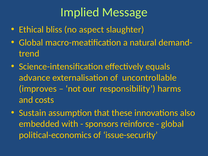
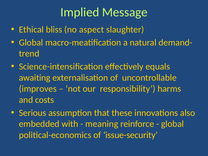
advance: advance -> awaiting
Sustain: Sustain -> Serious
sponsors: sponsors -> meaning
